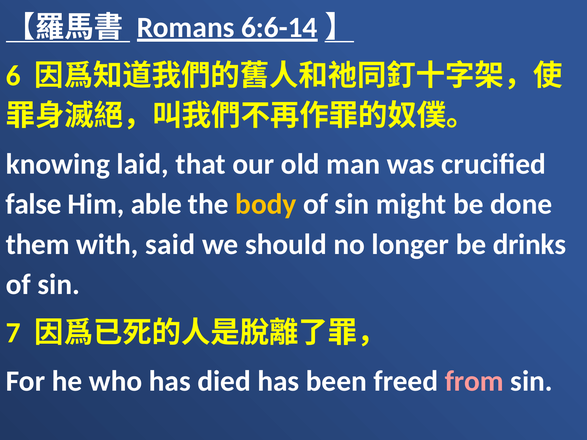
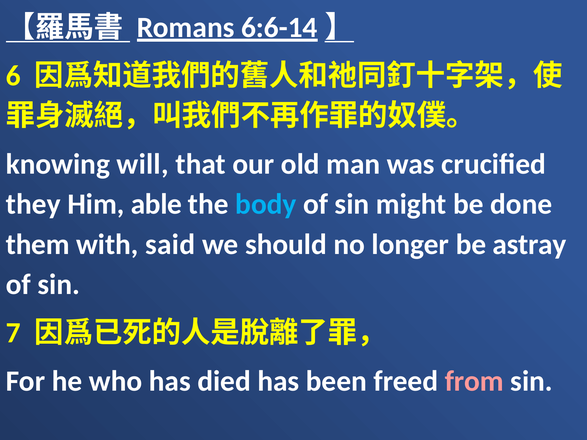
laid: laid -> will
false: false -> they
body colour: yellow -> light blue
drinks: drinks -> astray
